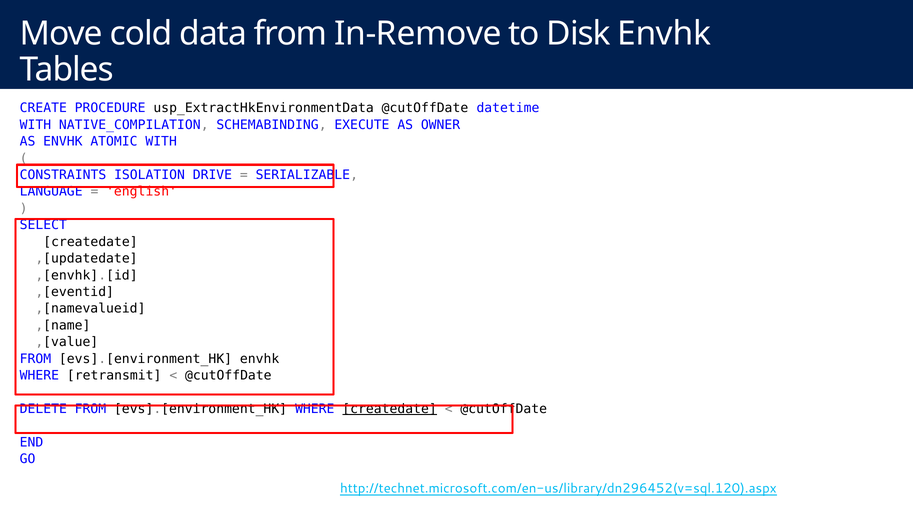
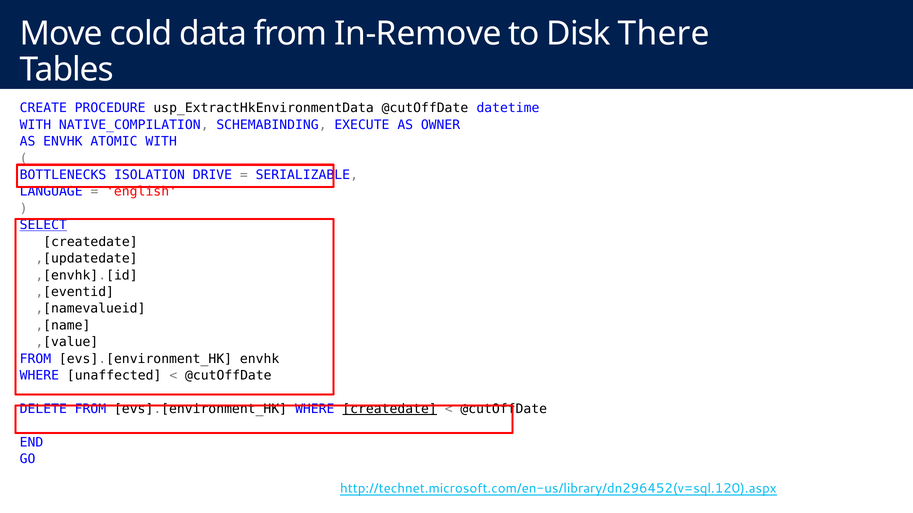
Disk Envhk: Envhk -> There
CONSTRAINTS: CONSTRAINTS -> BOTTLENECKS
SELECT underline: none -> present
retransmit: retransmit -> unaffected
